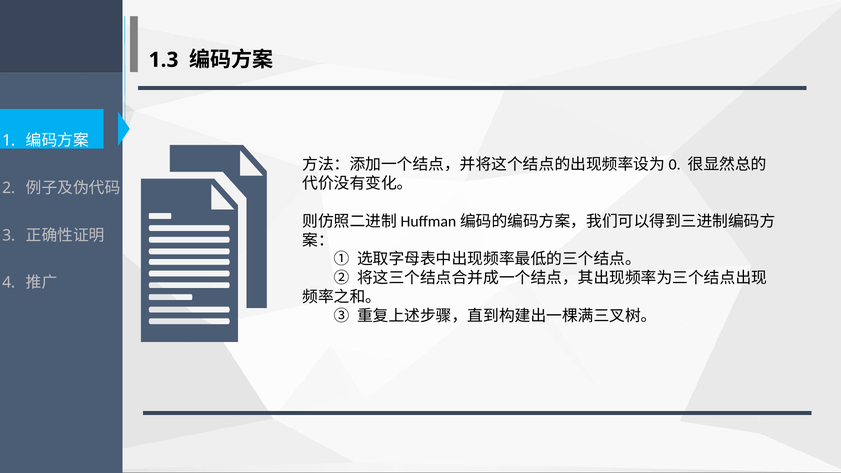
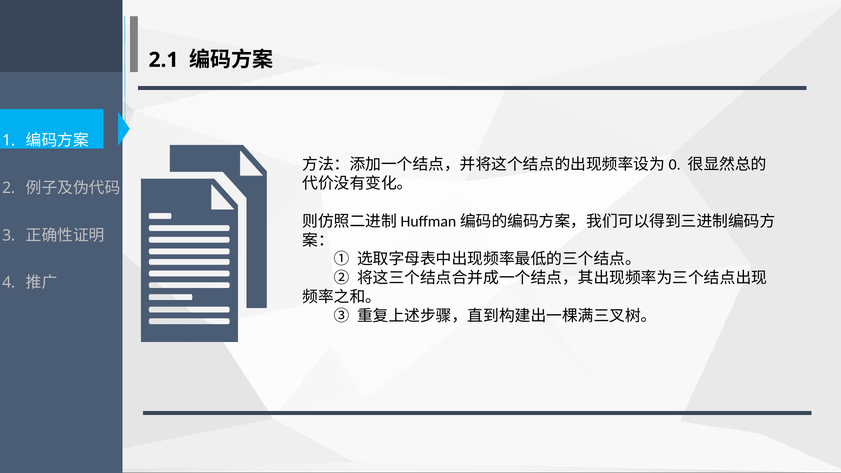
1.3: 1.3 -> 2.1
